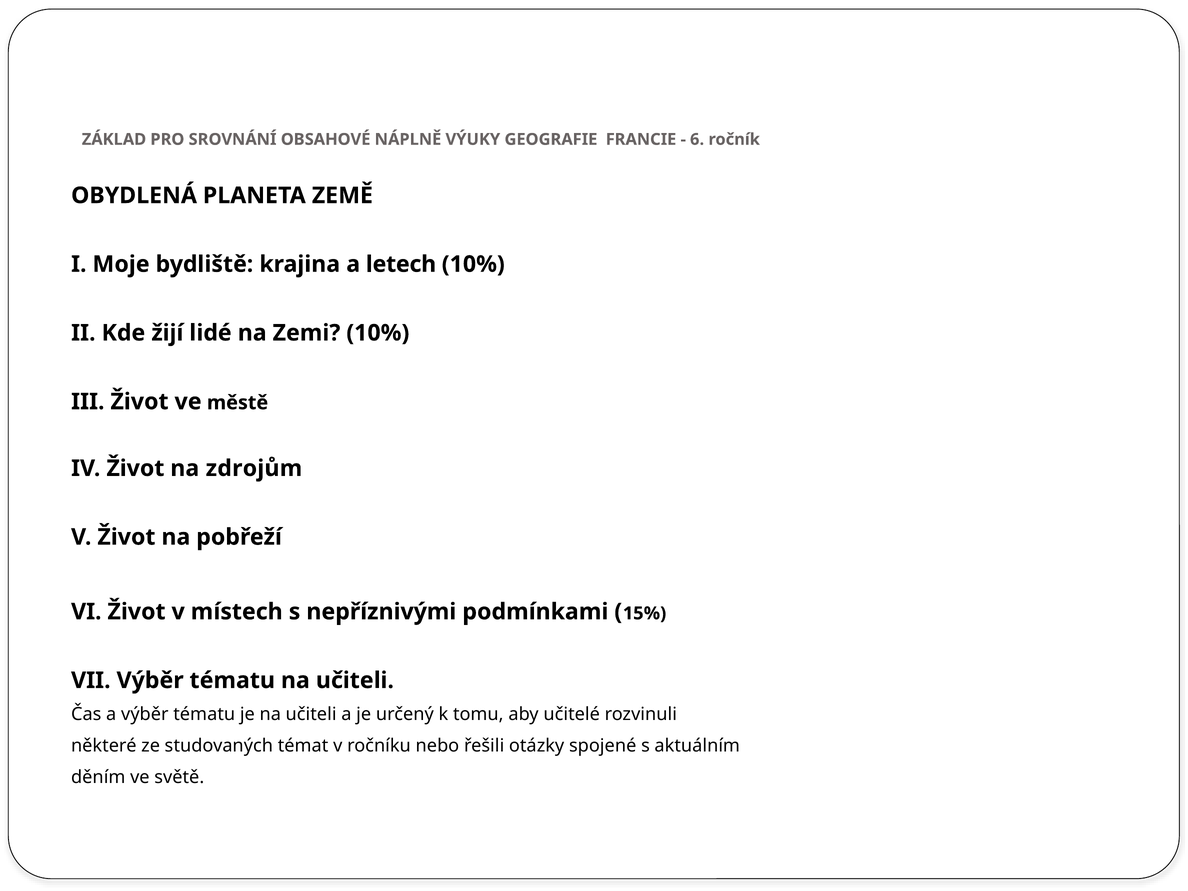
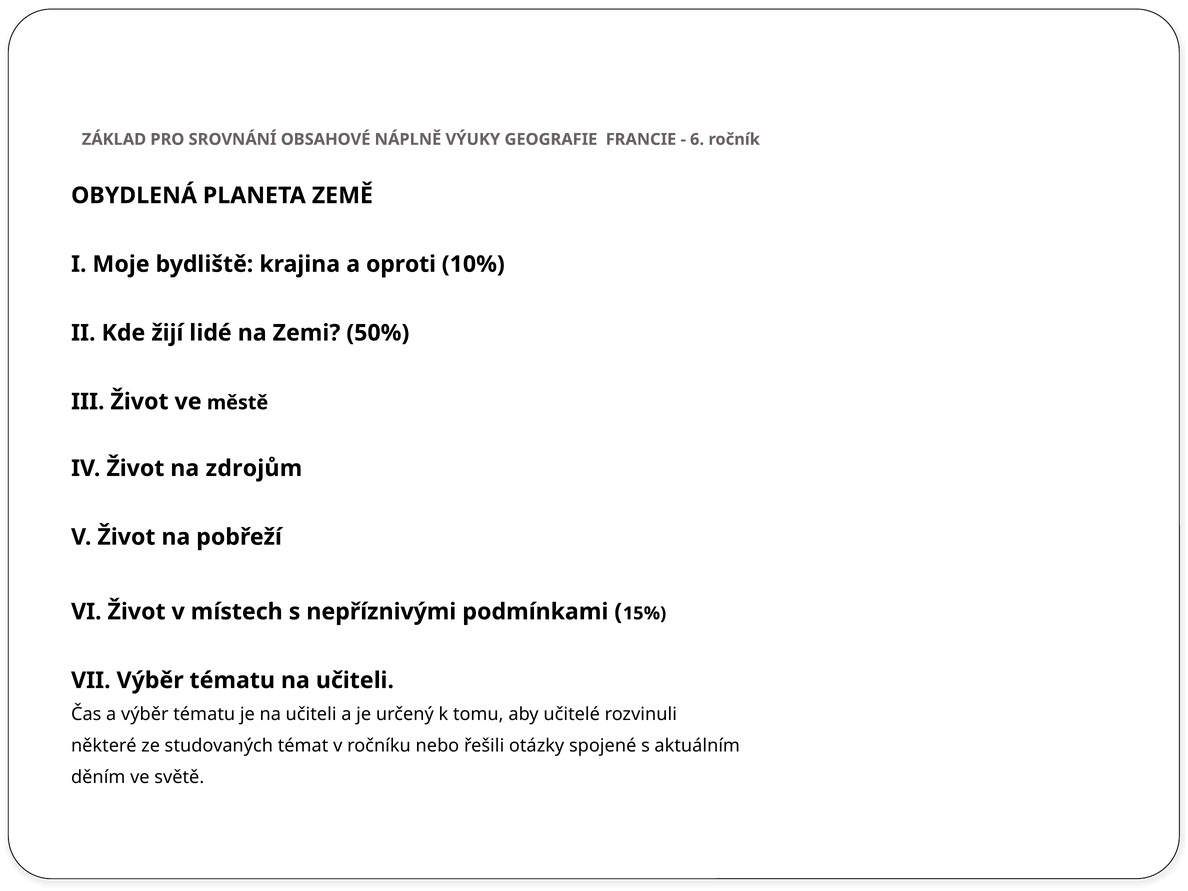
letech: letech -> oproti
Zemi 10%: 10% -> 50%
